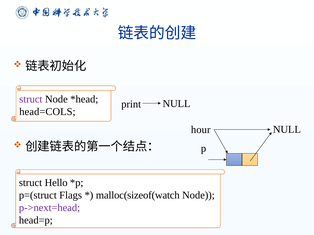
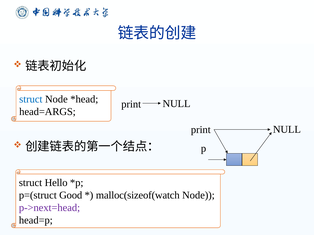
struct at (31, 99) colour: purple -> blue
head=COLS: head=COLS -> head=ARGS
hour at (201, 130): hour -> print
Flags: Flags -> Good
